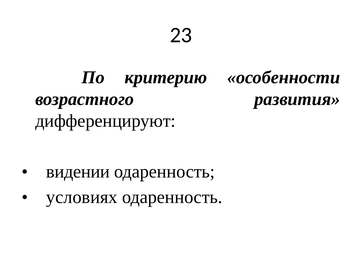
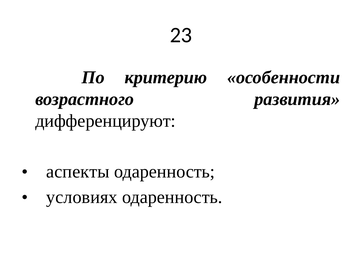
видении: видении -> аспекты
